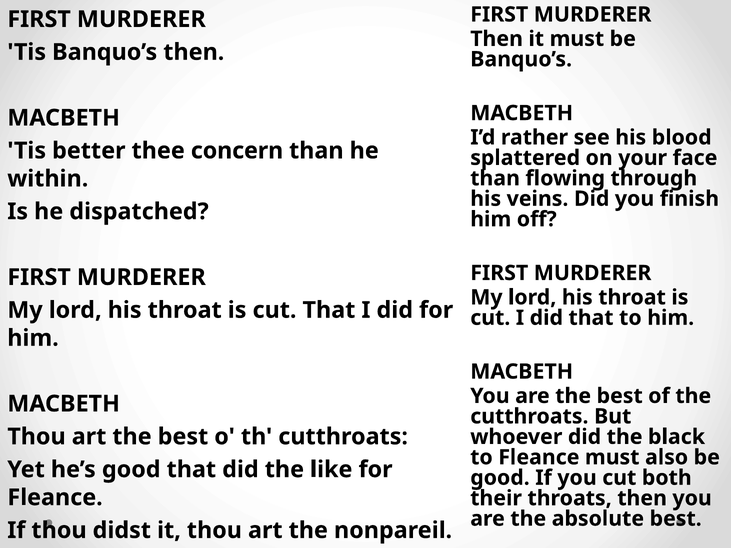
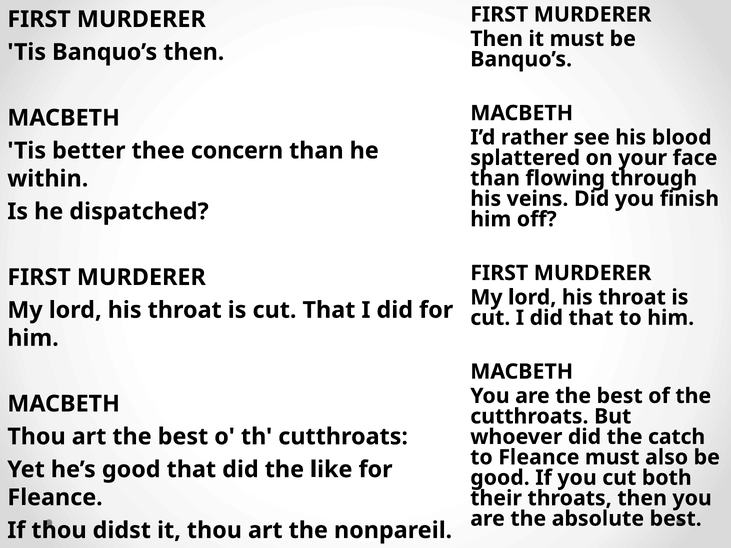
black: black -> catch
